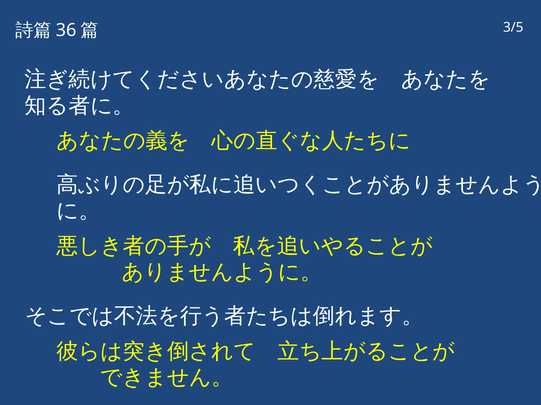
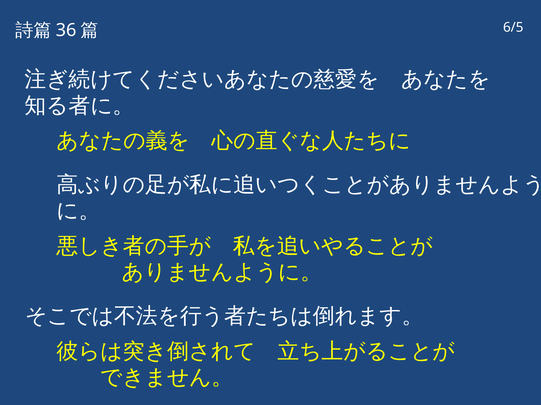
3/5: 3/5 -> 6/5
